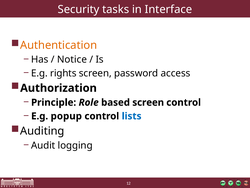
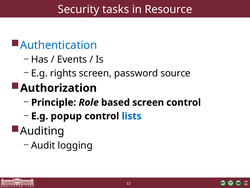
Interface: Interface -> Resource
Authentication colour: orange -> blue
Notice: Notice -> Events
access: access -> source
